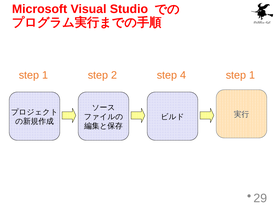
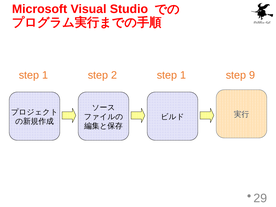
2 step 4: 4 -> 1
1 at (252, 75): 1 -> 9
